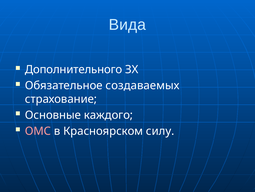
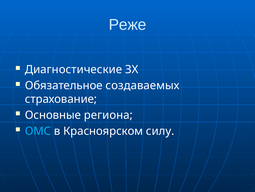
Вида: Вида -> Реже
Дополнительного: Дополнительного -> Диагностические
каждого: каждого -> региона
ОМС colour: pink -> light blue
